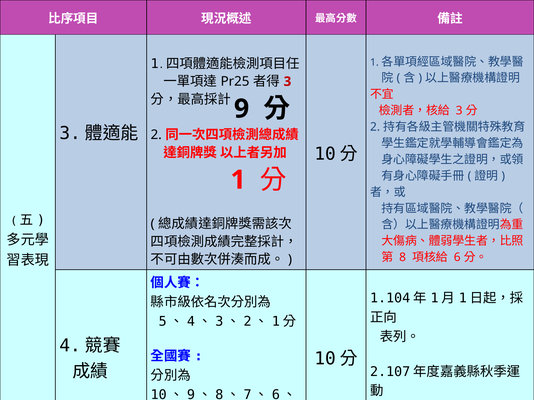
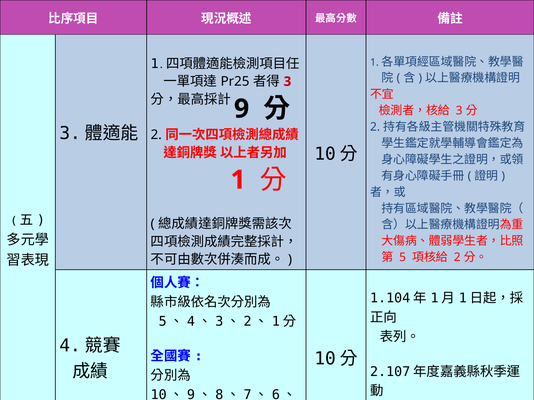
8: 8 -> 5
6 at (457, 258): 6 -> 2
